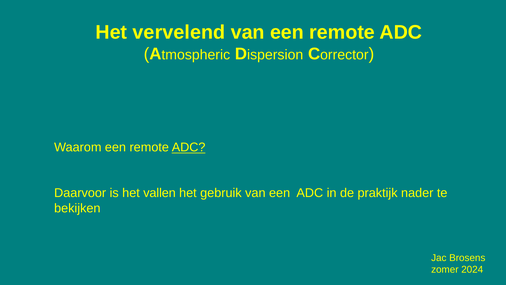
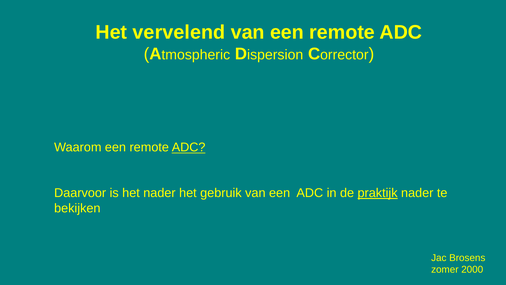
het vallen: vallen -> nader
praktijk underline: none -> present
2024: 2024 -> 2000
